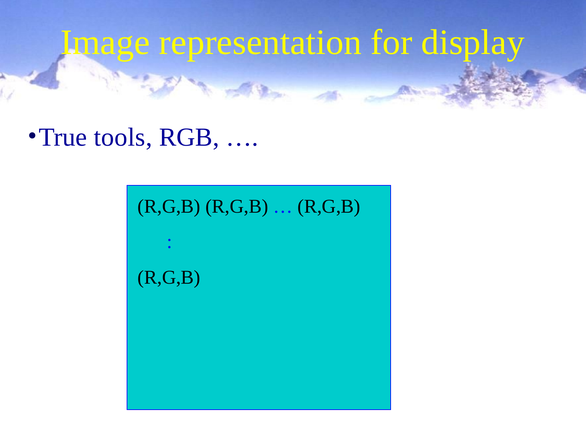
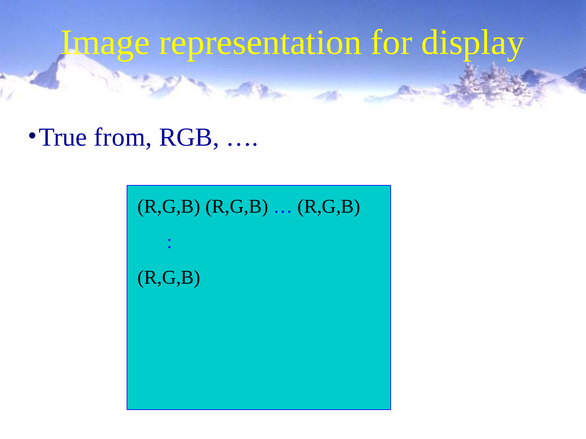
tools: tools -> from
